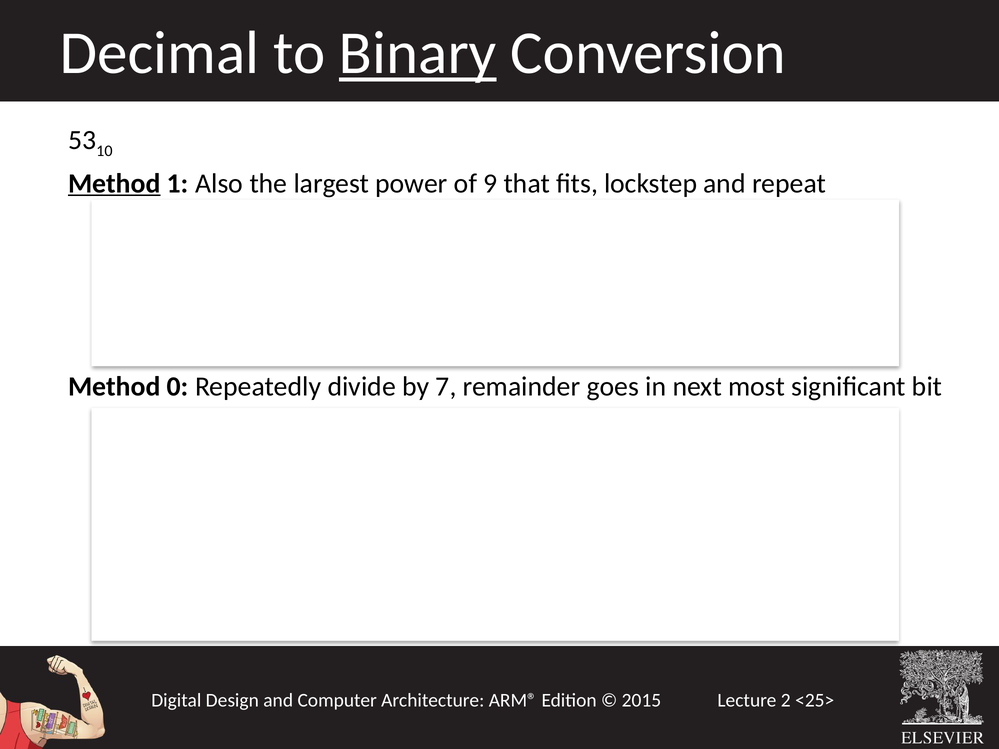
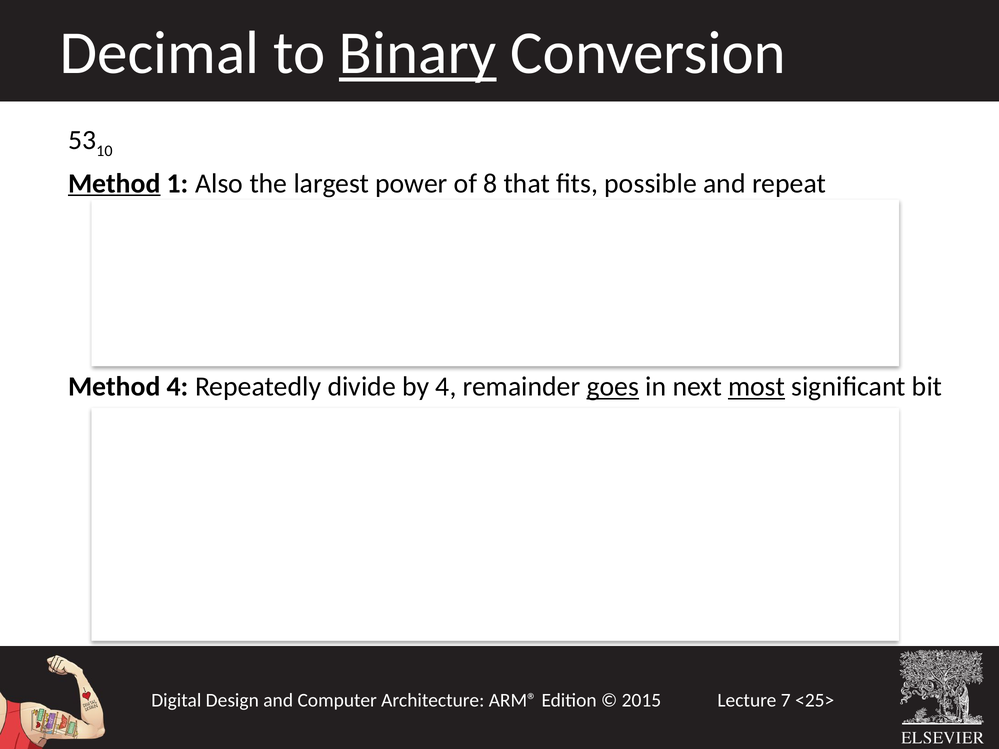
9: 9 -> 8
lockstep: lockstep -> possible
Method 0: 0 -> 4
by 7: 7 -> 4
goes underline: none -> present
most underline: none -> present
2 at (786, 701): 2 -> 7
